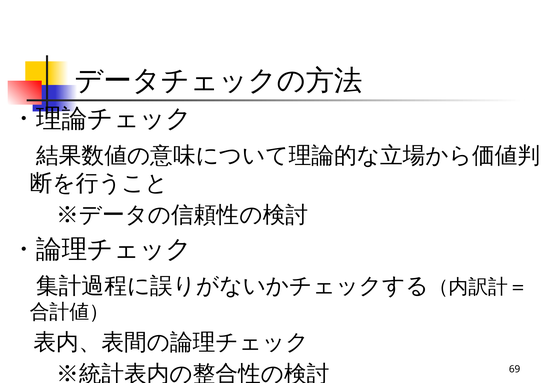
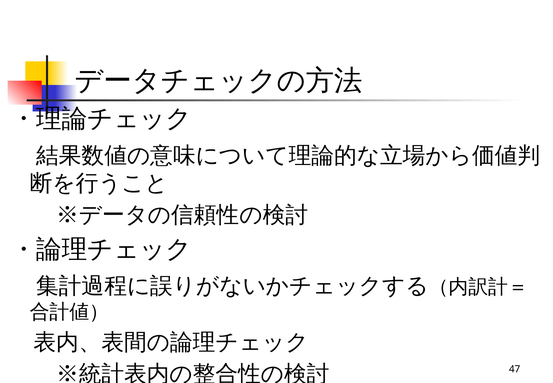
69: 69 -> 47
